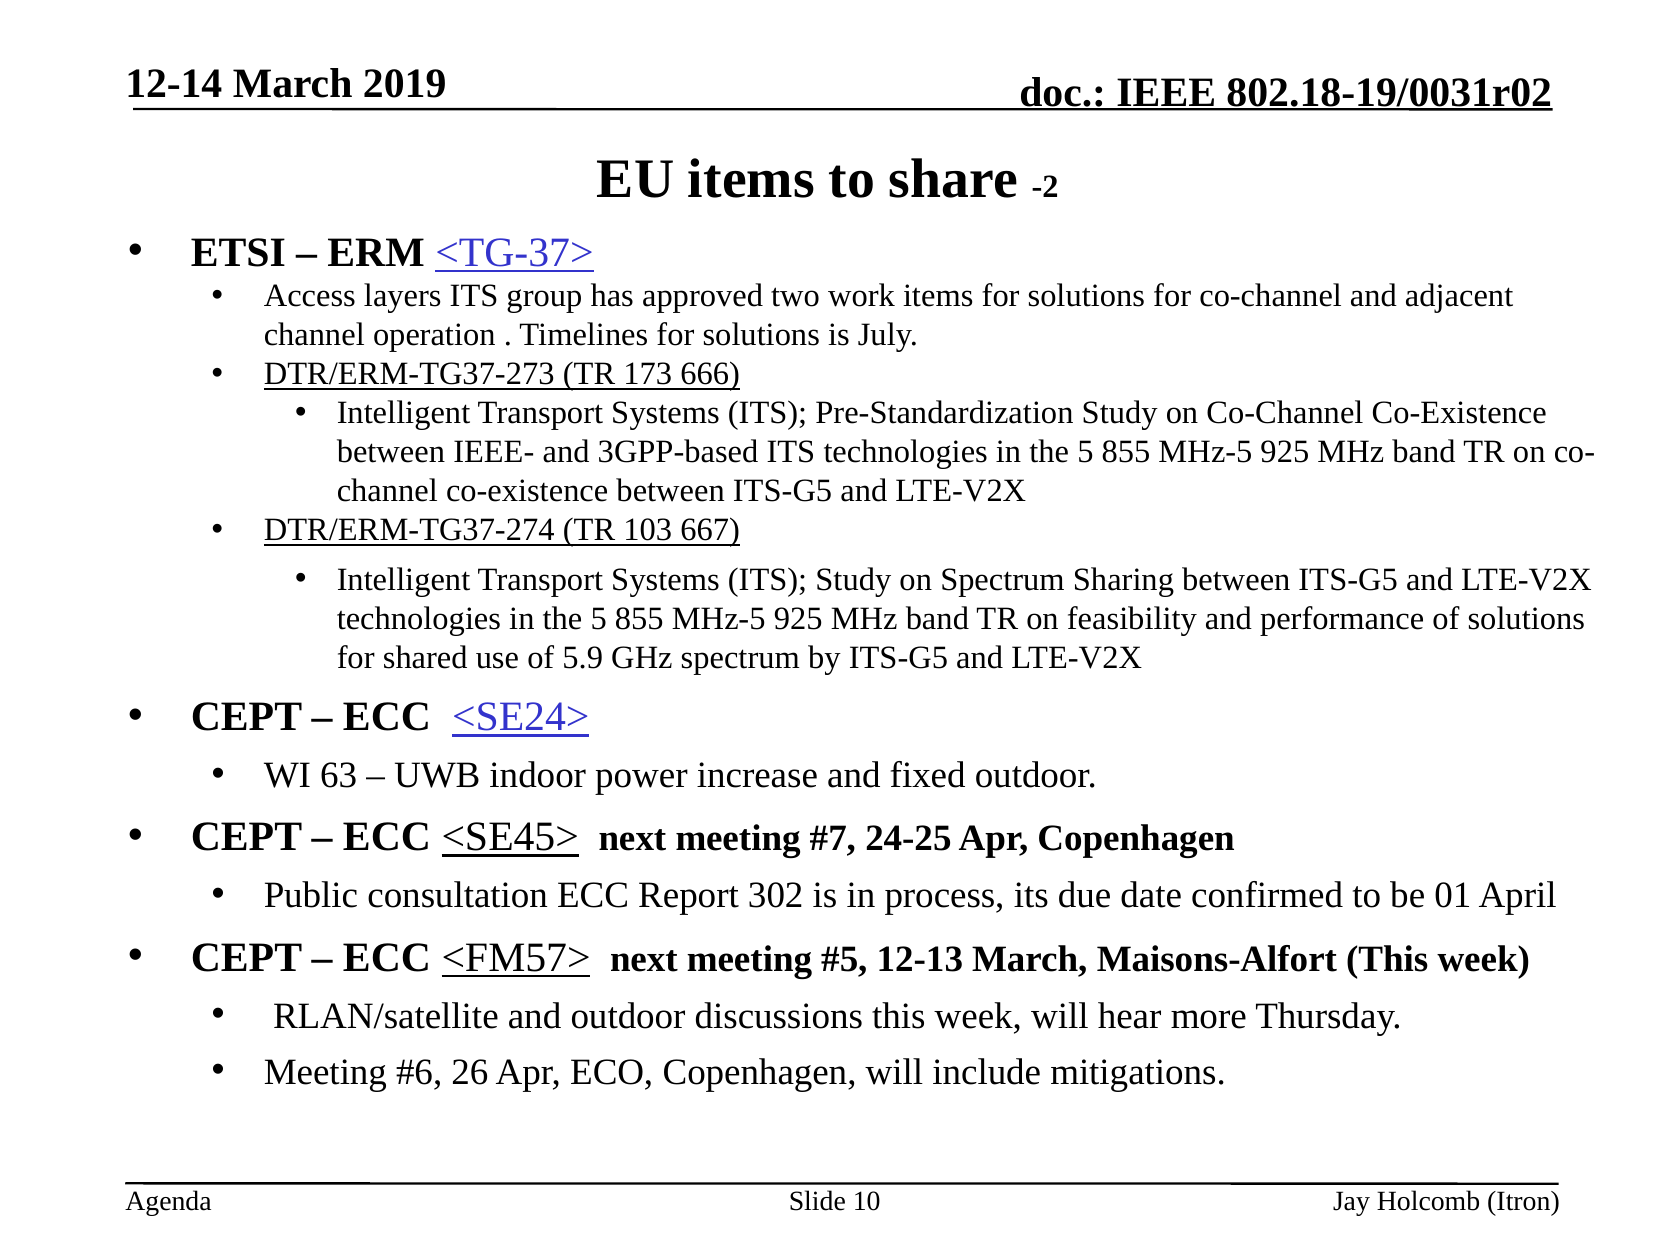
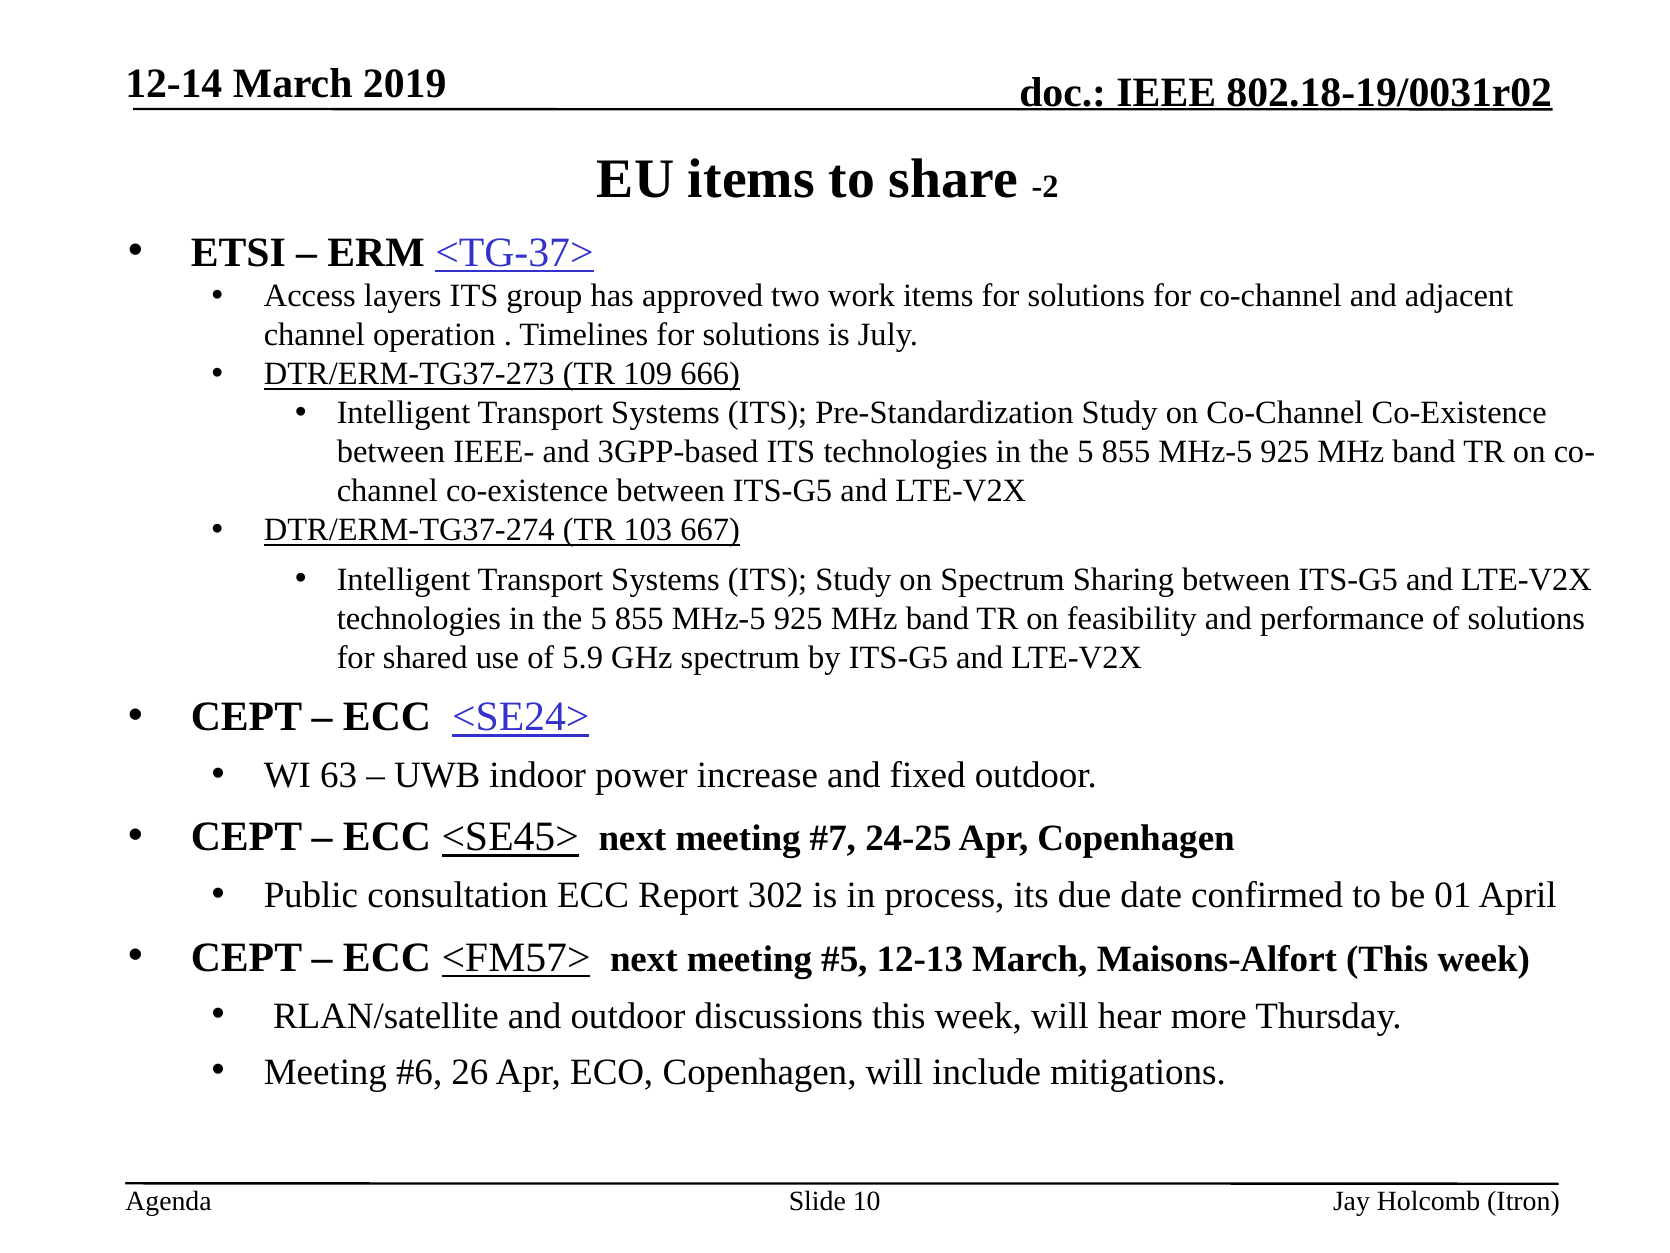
173: 173 -> 109
